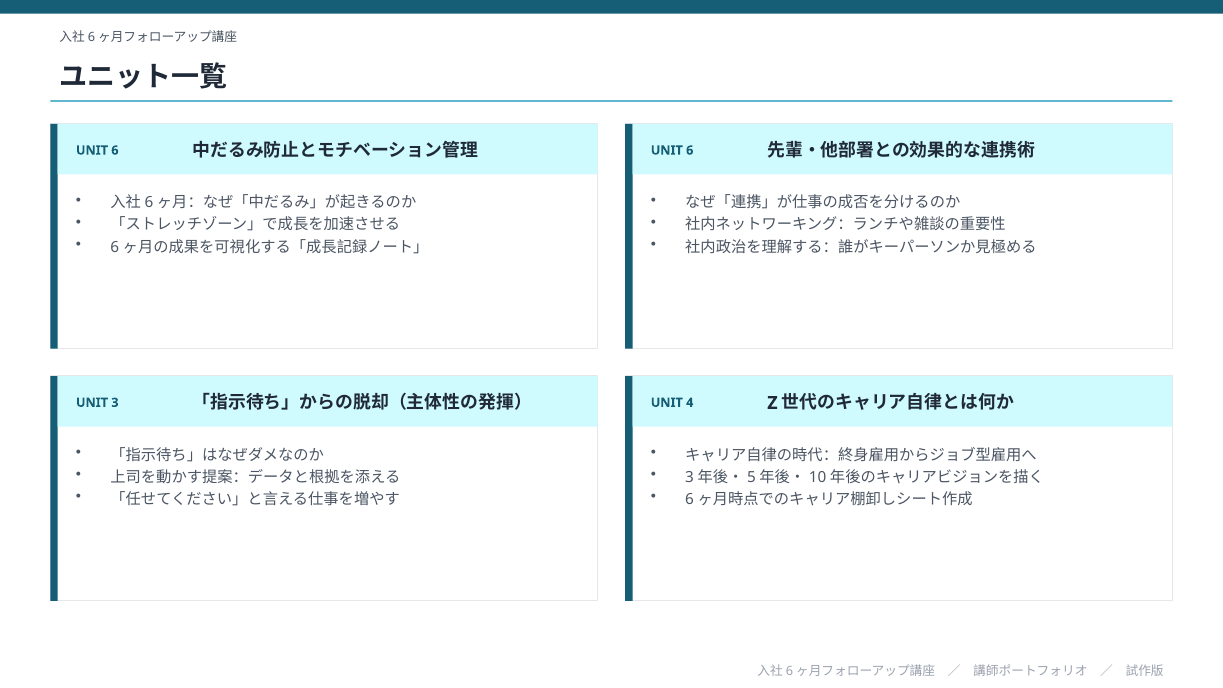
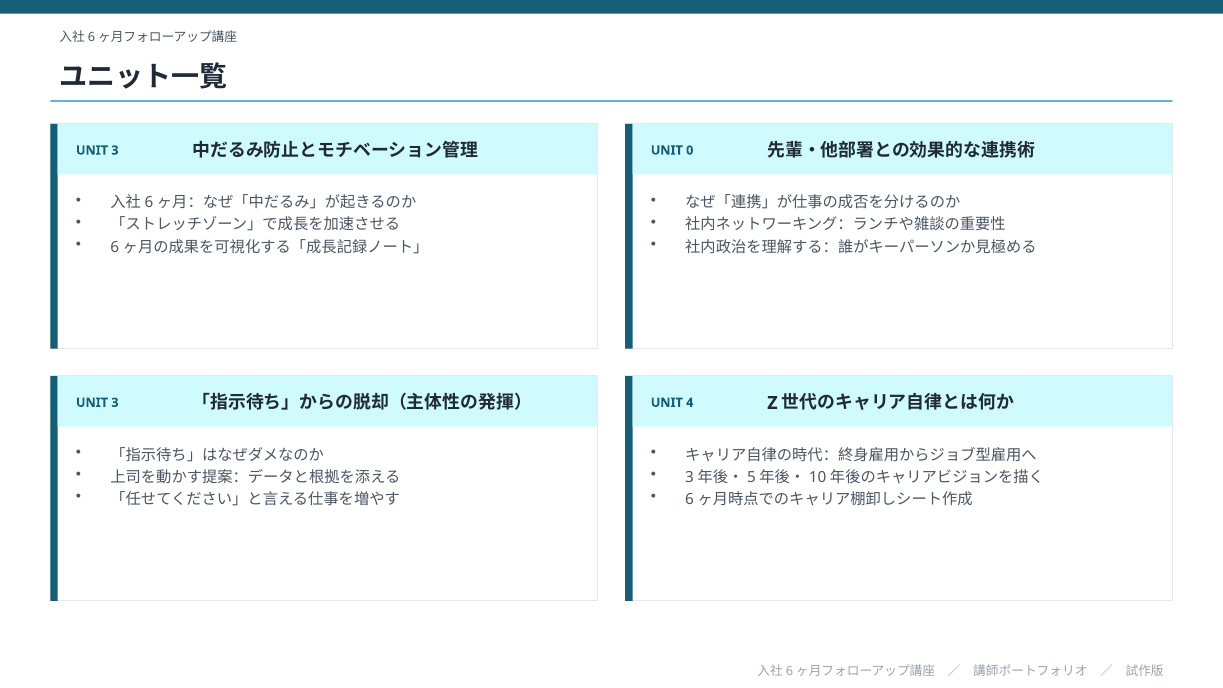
6 at (115, 150): 6 -> 3
6 at (690, 150): 6 -> 0
